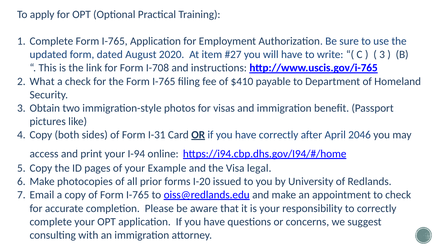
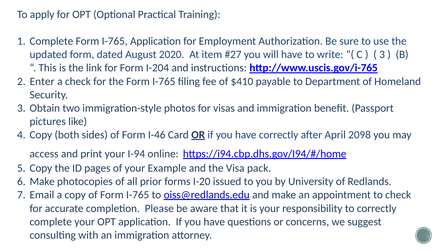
I-708: I-708 -> I-204
What: What -> Enter
I-31: I-31 -> I-46
2046: 2046 -> 2098
legal: legal -> pack
